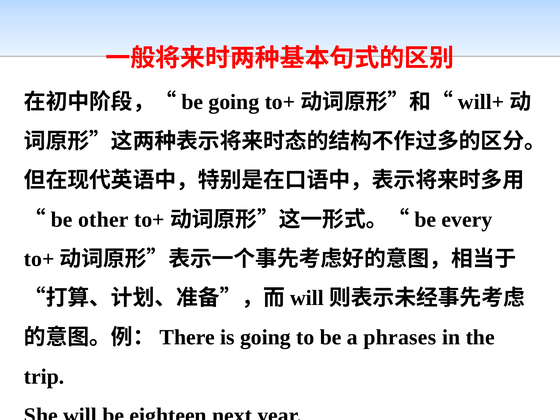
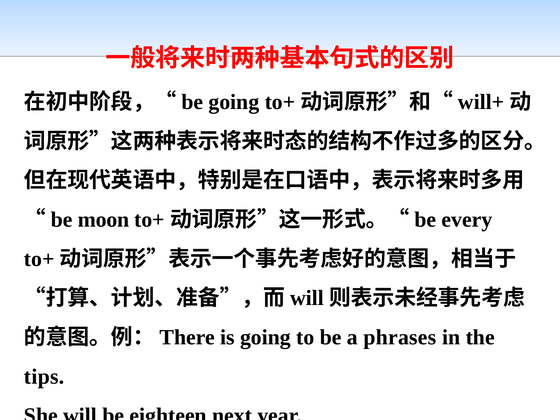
other: other -> moon
trip: trip -> tips
